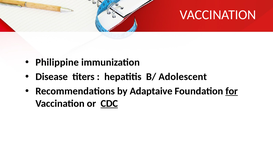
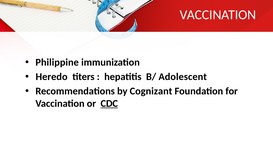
Disease: Disease -> Heredo
Adaptaive: Adaptaive -> Cognizant
for underline: present -> none
